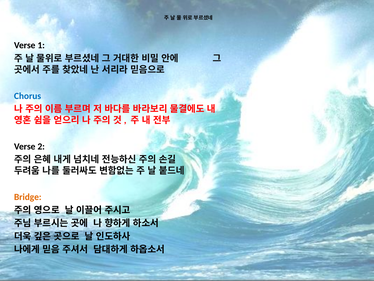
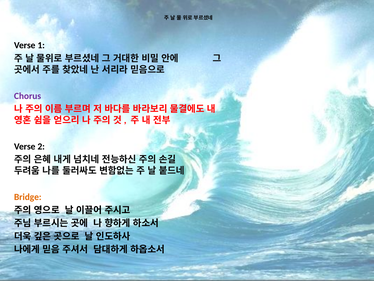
Chorus colour: blue -> purple
